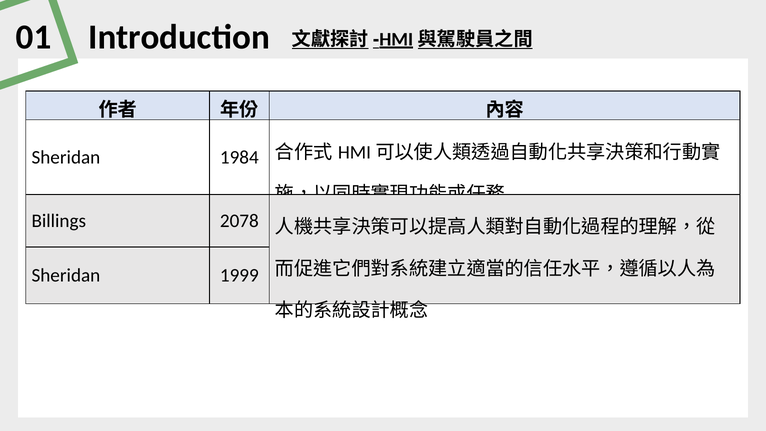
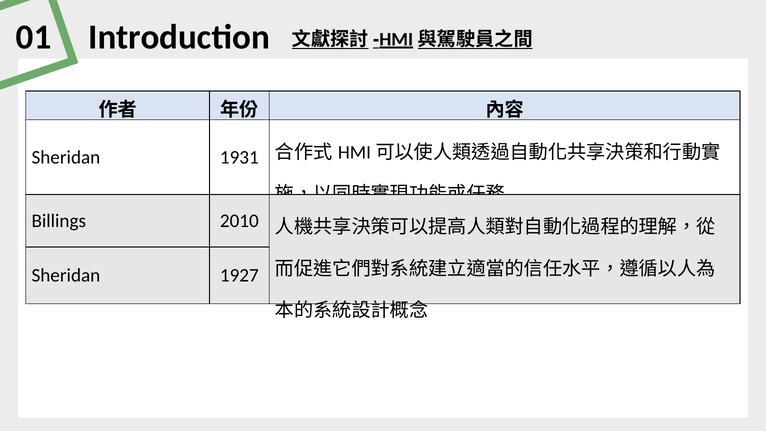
1984: 1984 -> 1931
2078: 2078 -> 2010
1999: 1999 -> 1927
